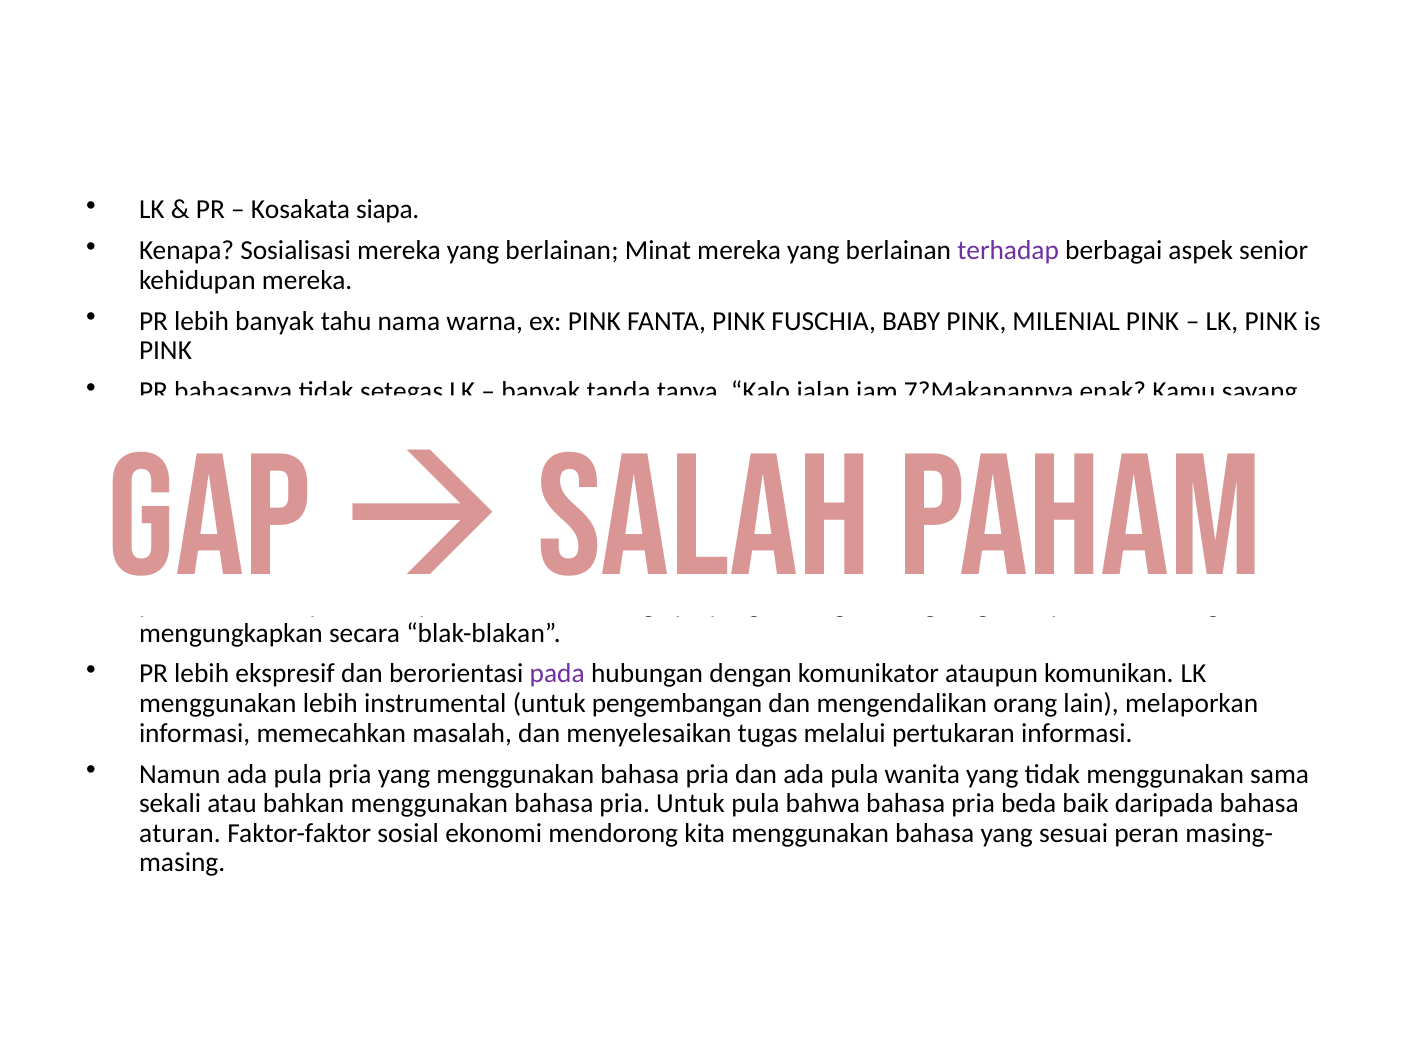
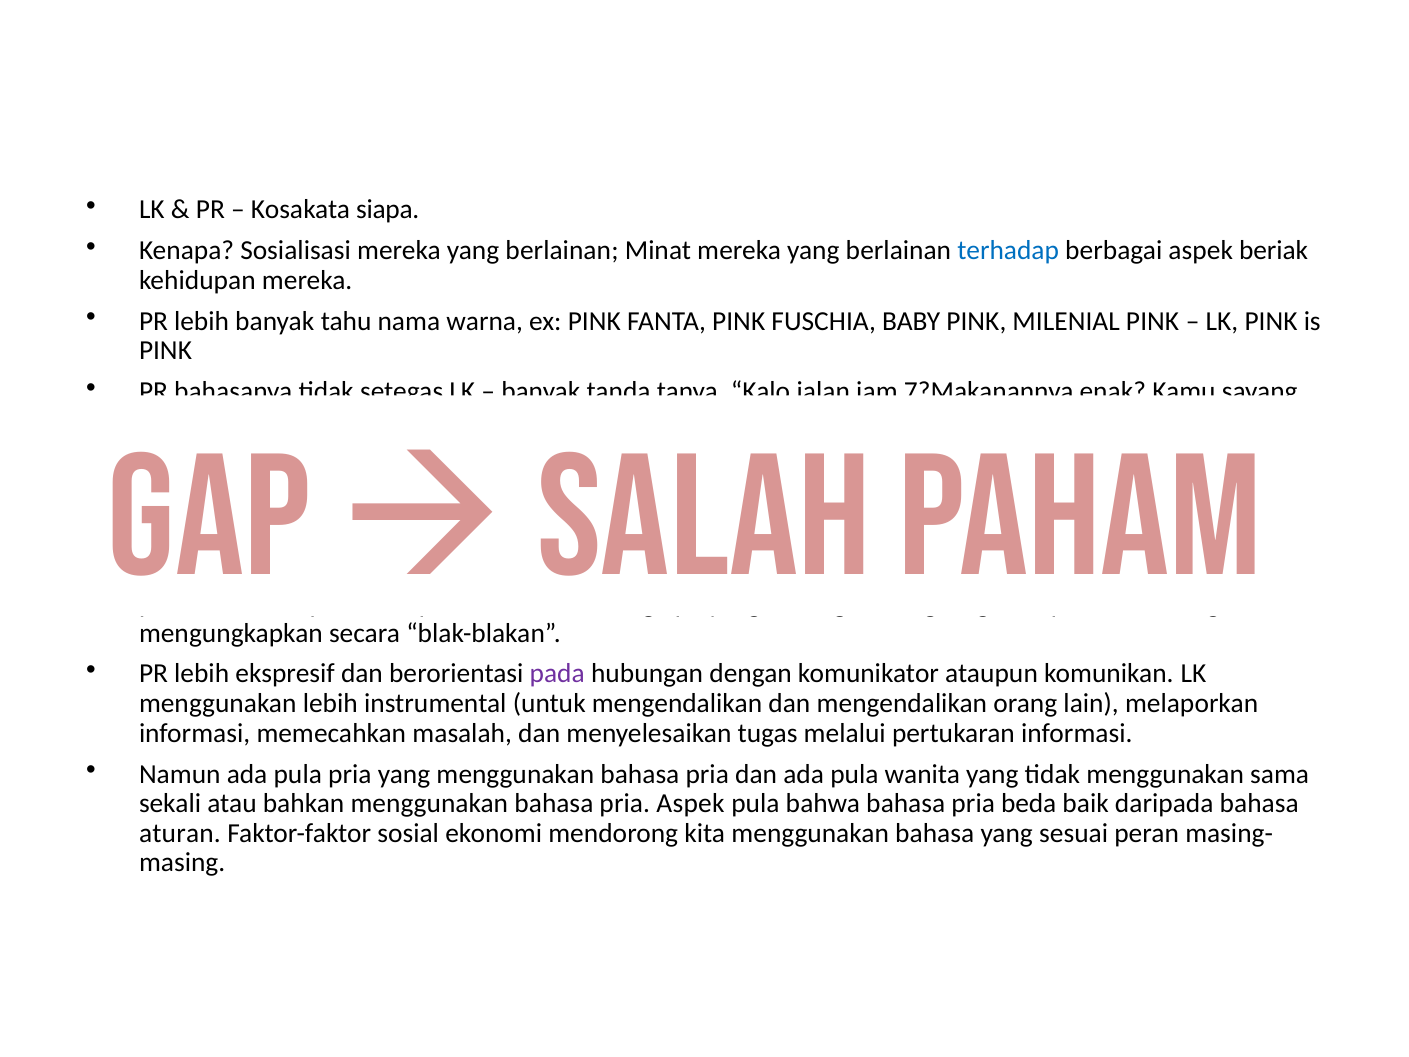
terhadap colour: purple -> blue
senior: senior -> beriak
untuk pengembangan: pengembangan -> mengendalikan
pria Untuk: Untuk -> Aspek
